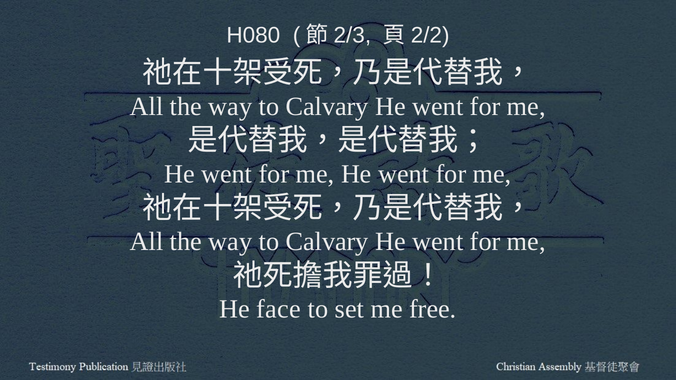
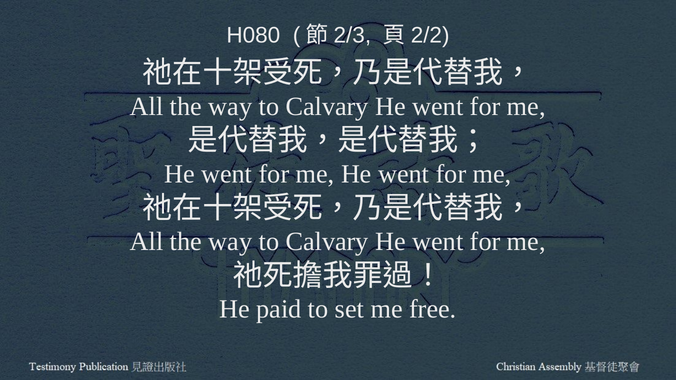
face: face -> paid
